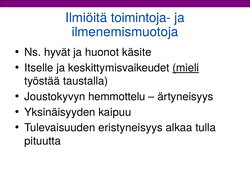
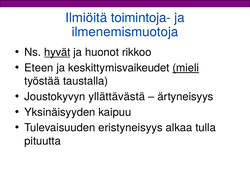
hyvät underline: none -> present
käsite: käsite -> rikkoo
Itselle: Itselle -> Eteen
hemmottelu: hemmottelu -> yllättävästä
